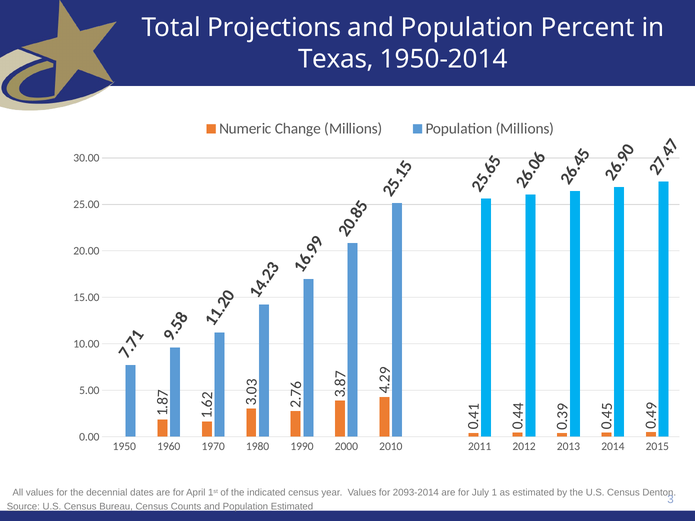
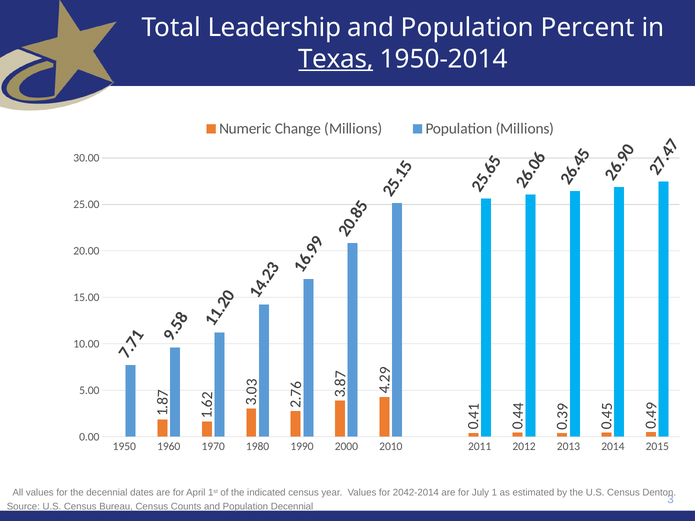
Projections: Projections -> Leadership
Texas underline: none -> present
2093-2014: 2093-2014 -> 2042-2014
Population Estimated: Estimated -> Decennial
